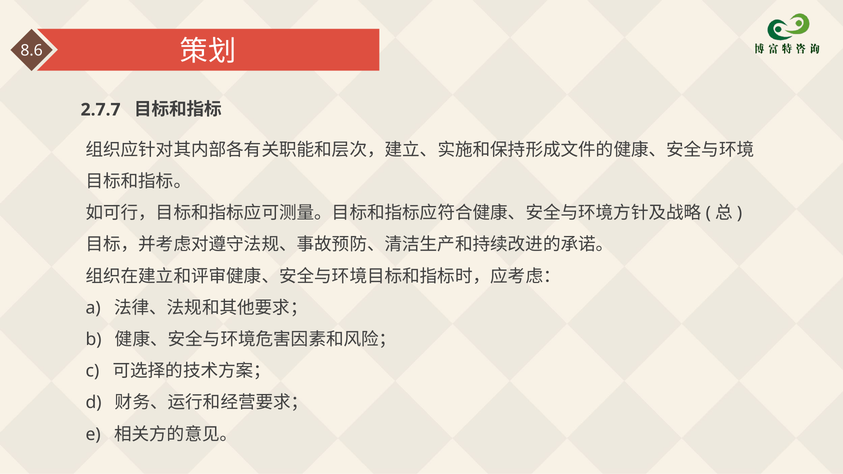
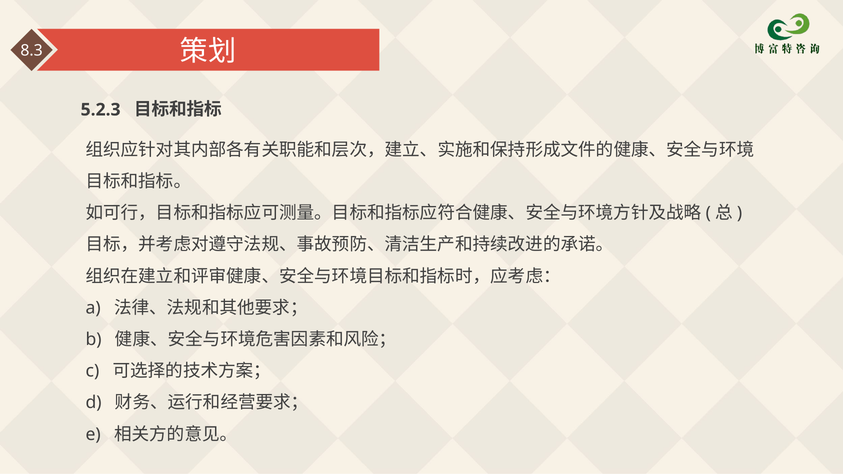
8.6: 8.6 -> 8.3
2.7.7: 2.7.7 -> 5.2.3
